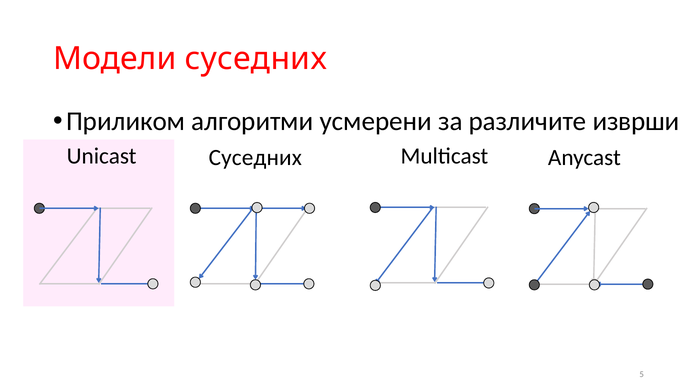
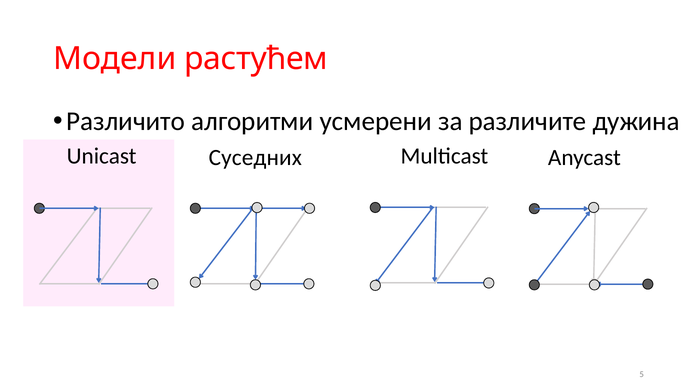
Модели суседних: суседних -> растућем
Приликом: Приликом -> Различито
изврши: изврши -> дужина
